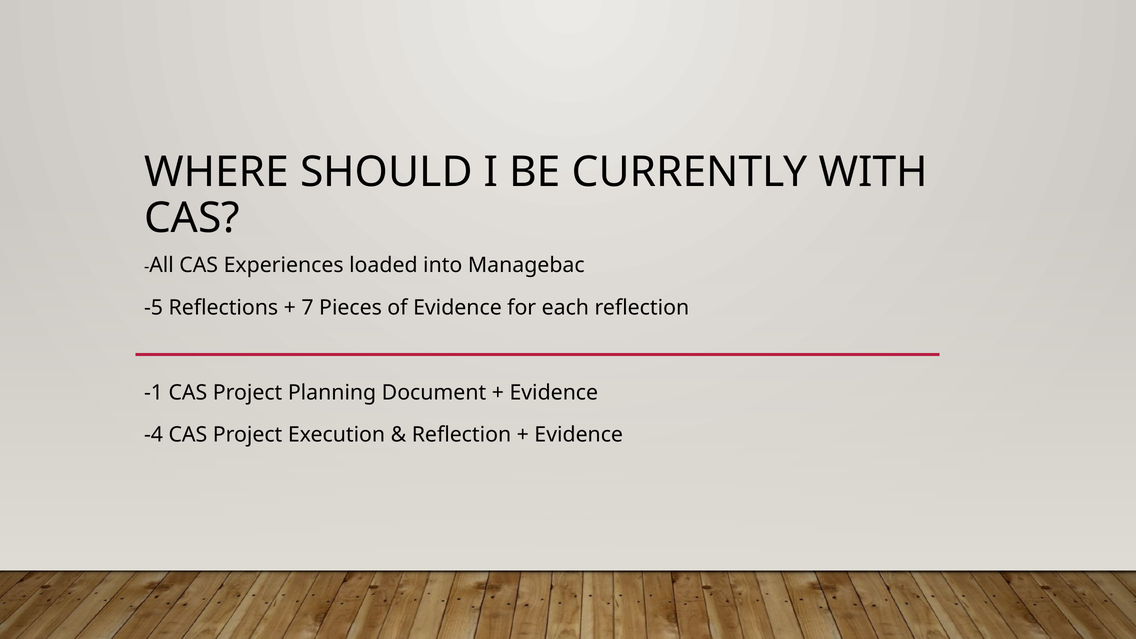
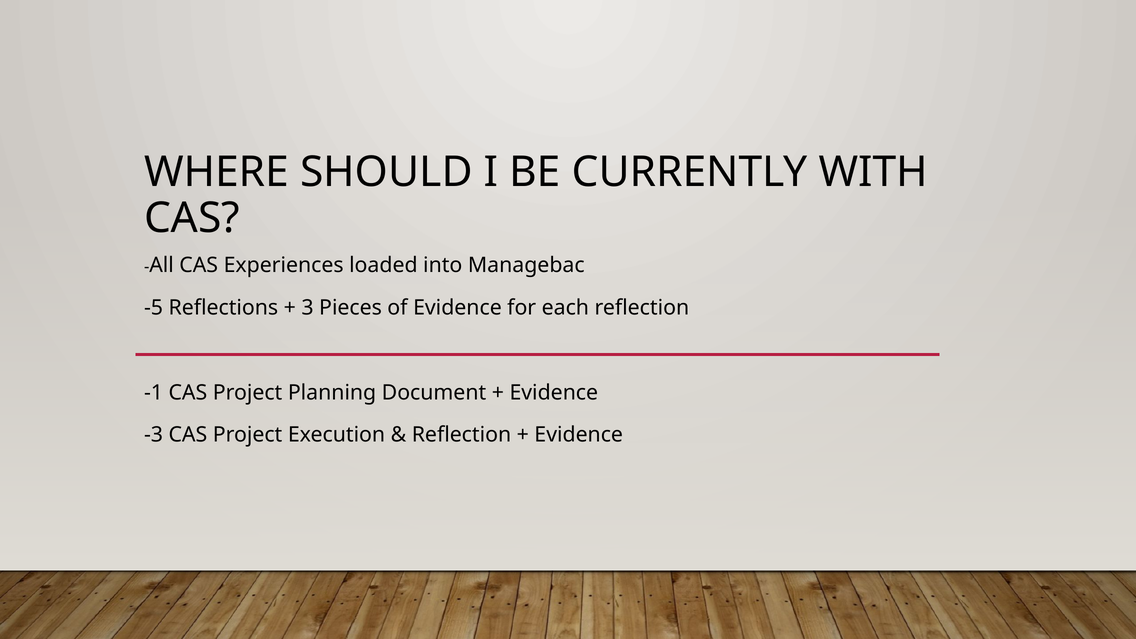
7: 7 -> 3
-4: -4 -> -3
